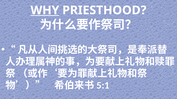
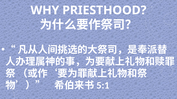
WHY underline: present -> none
